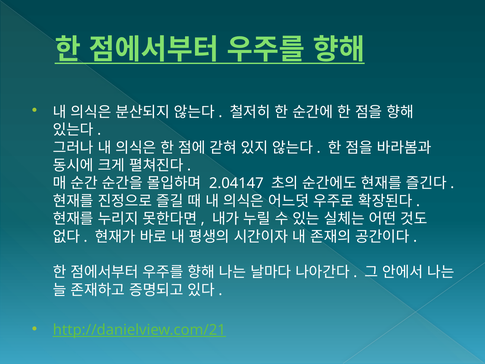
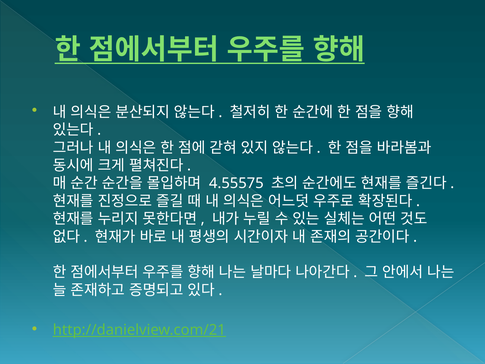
2.04147: 2.04147 -> 4.55575
